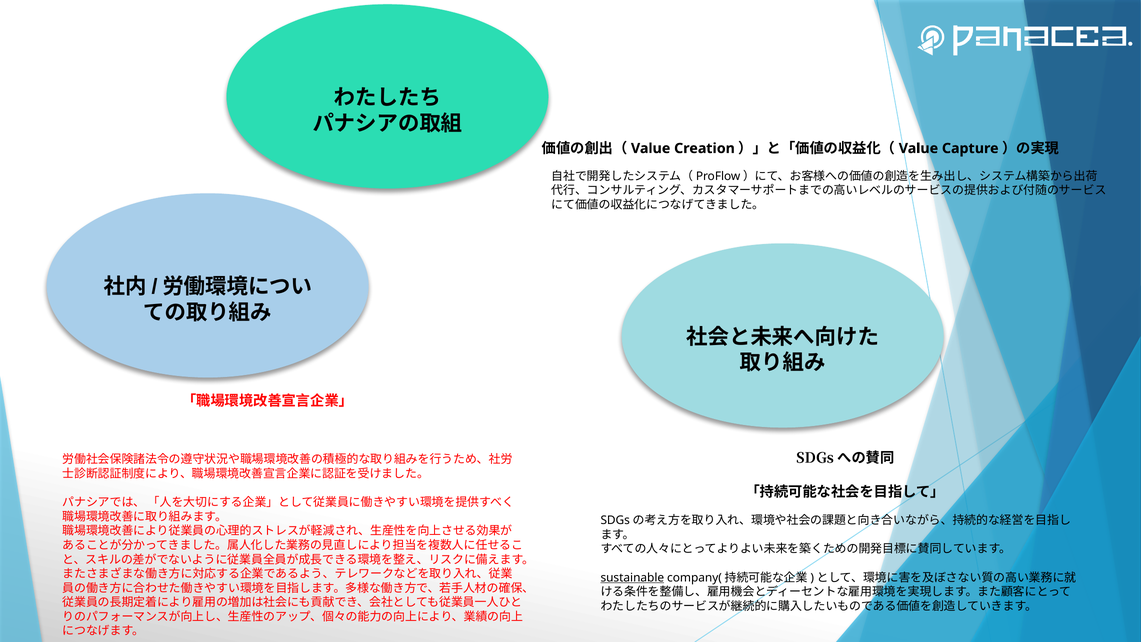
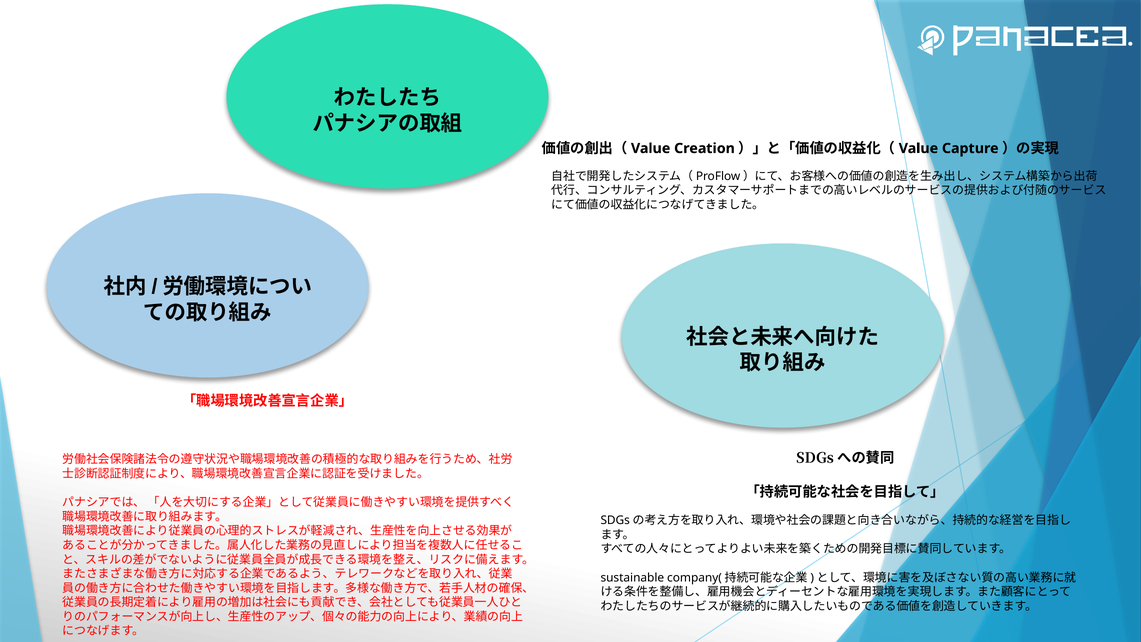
sustainable underline: present -> none
